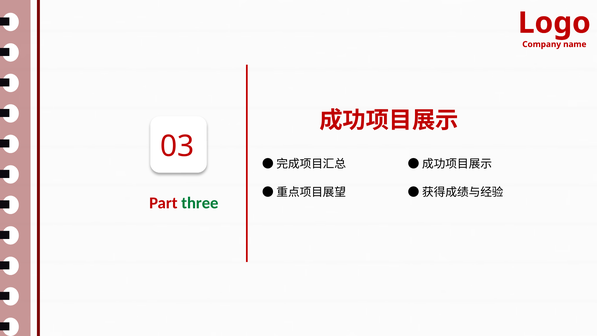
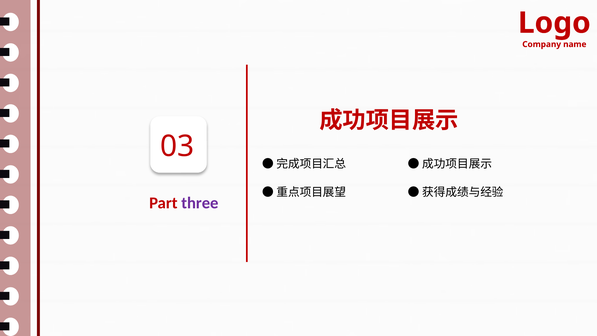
three colour: green -> purple
